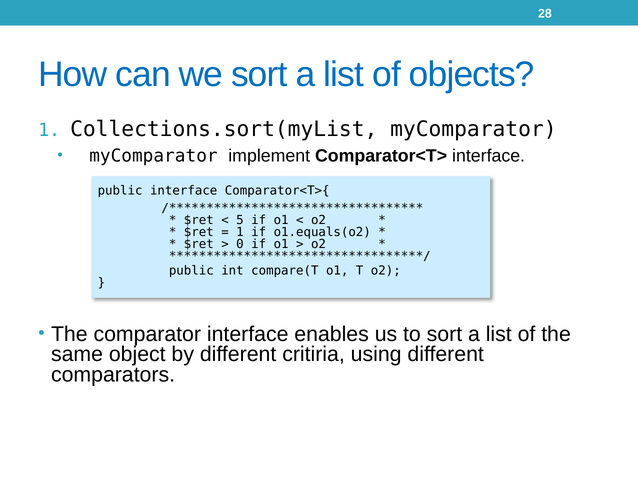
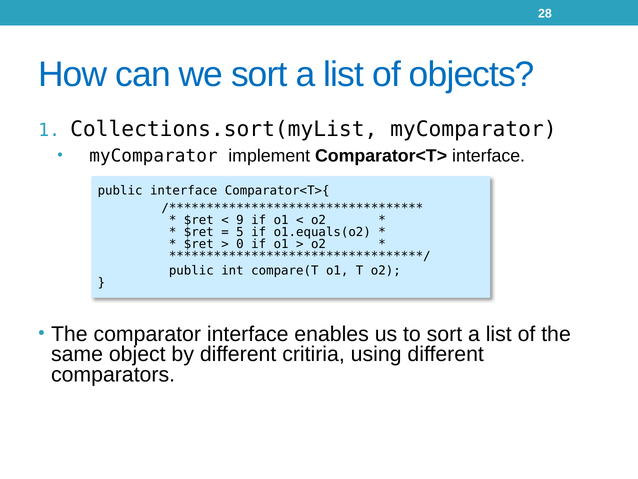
5: 5 -> 9
1 at (240, 232): 1 -> 5
